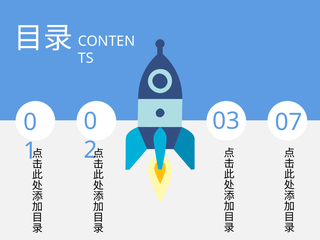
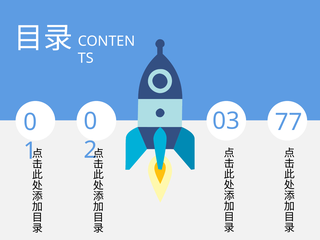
07: 07 -> 77
